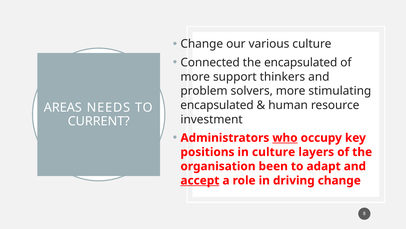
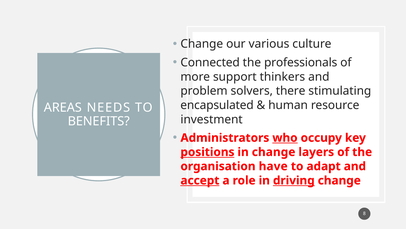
the encapsulated: encapsulated -> professionals
solvers more: more -> there
CURRENT: CURRENT -> BENEFITS
positions underline: none -> present
in culture: culture -> change
been: been -> have
driving underline: none -> present
